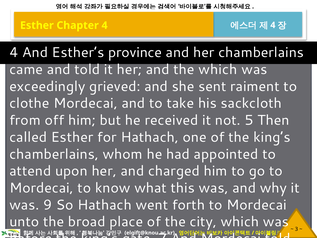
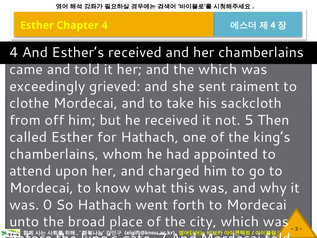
Esther’s province: province -> received
9: 9 -> 0
